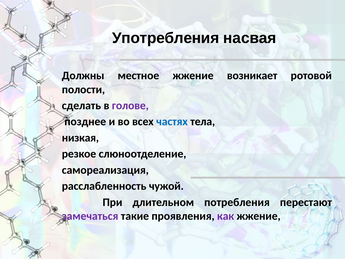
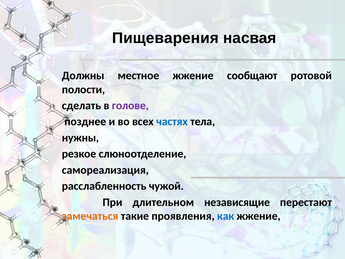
Употребления: Употребления -> Пищеварения
возникает: возникает -> сообщают
низкая: низкая -> нужны
потребления: потребления -> независящие
замечаться colour: purple -> orange
как colour: purple -> blue
